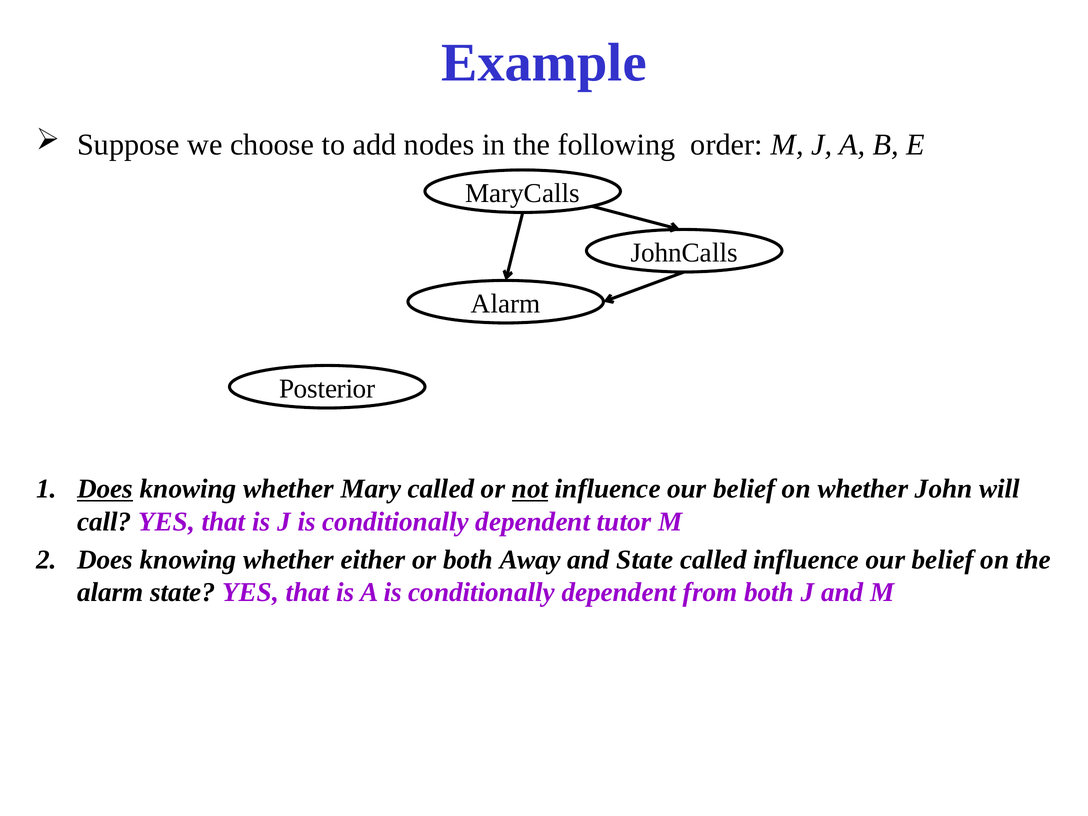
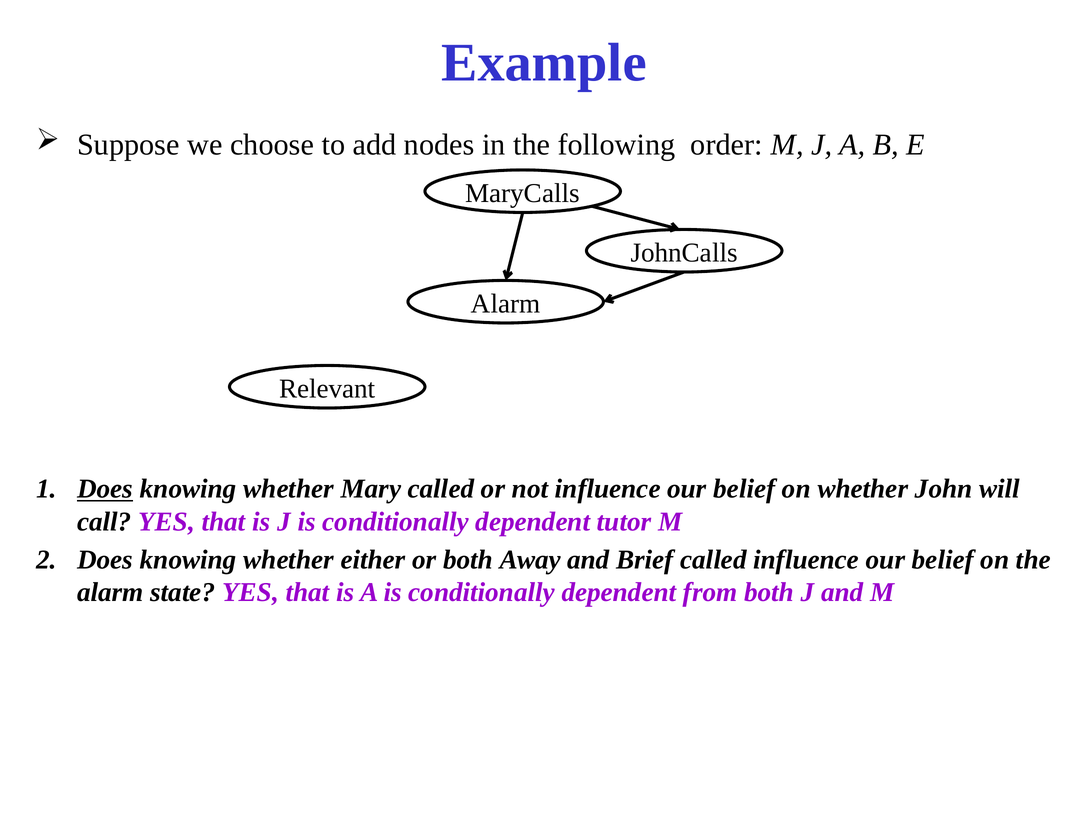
Posterior: Posterior -> Relevant
not underline: present -> none
and State: State -> Brief
